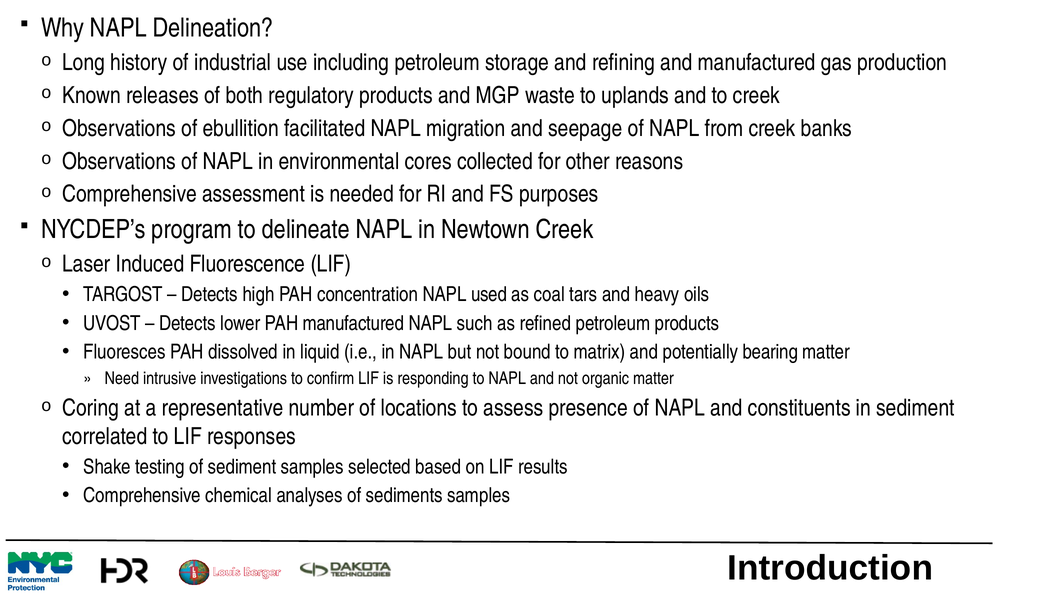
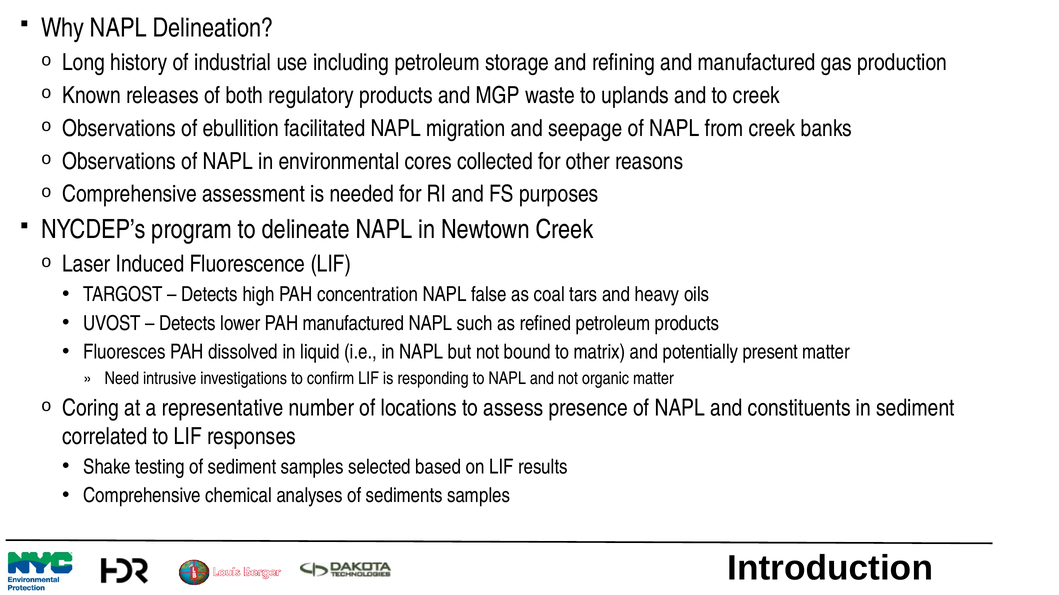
used: used -> false
bearing: bearing -> present
